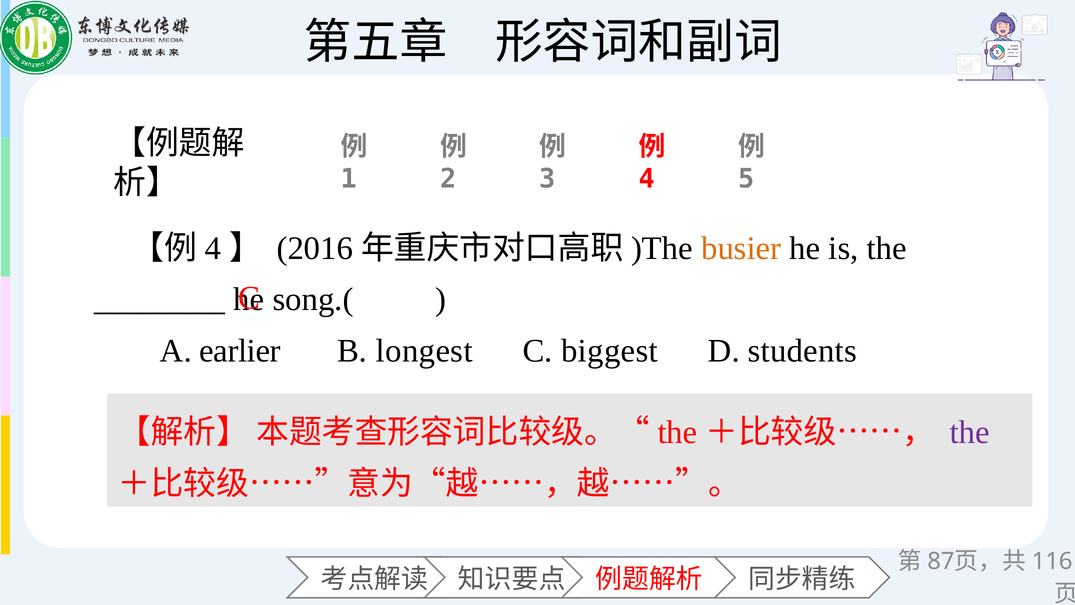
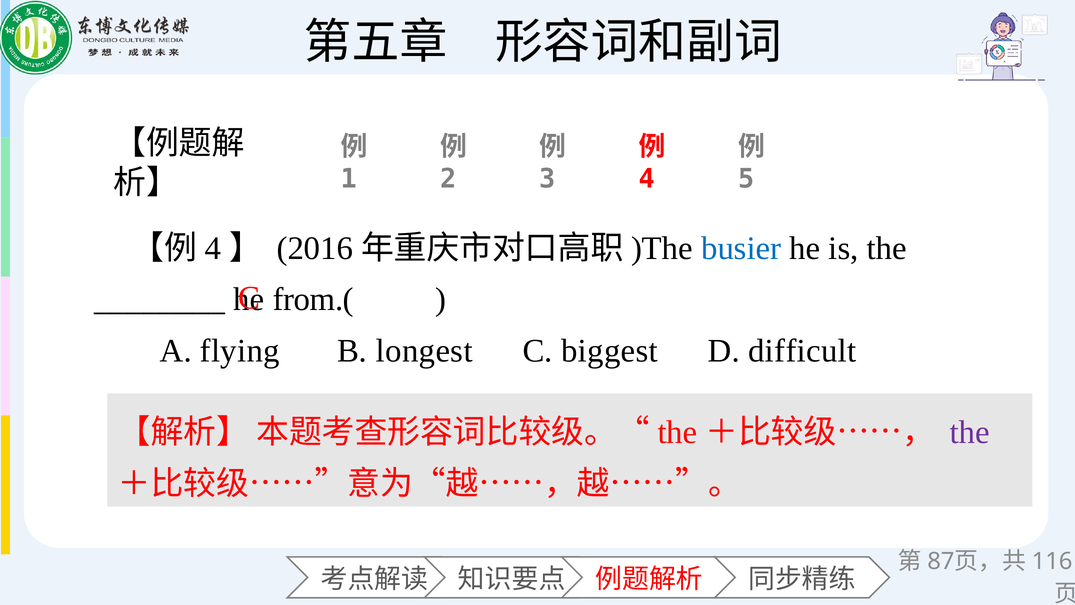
busier colour: orange -> blue
song.(: song.( -> from.(
earlier: earlier -> flying
students: students -> difficult
